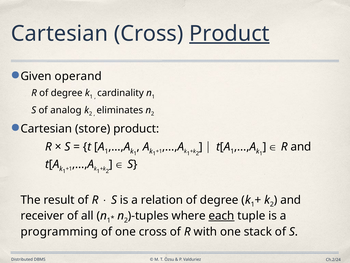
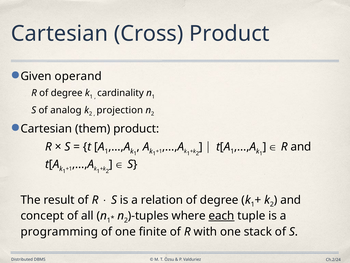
Product at (229, 34) underline: present -> none
eliminates: eliminates -> projection
store: store -> them
receiver: receiver -> concept
one cross: cross -> finite
